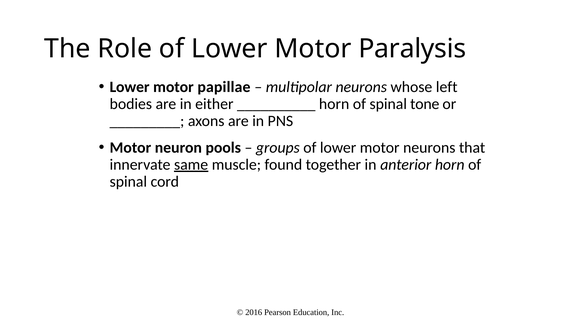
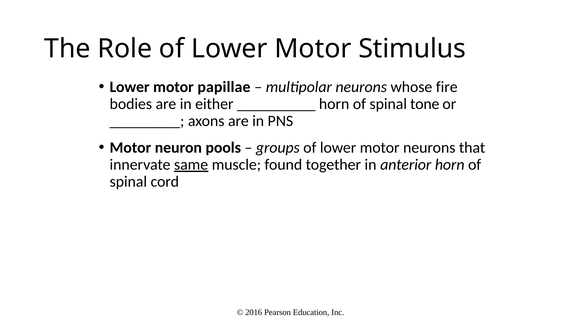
Paralysis: Paralysis -> Stimulus
left: left -> fire
